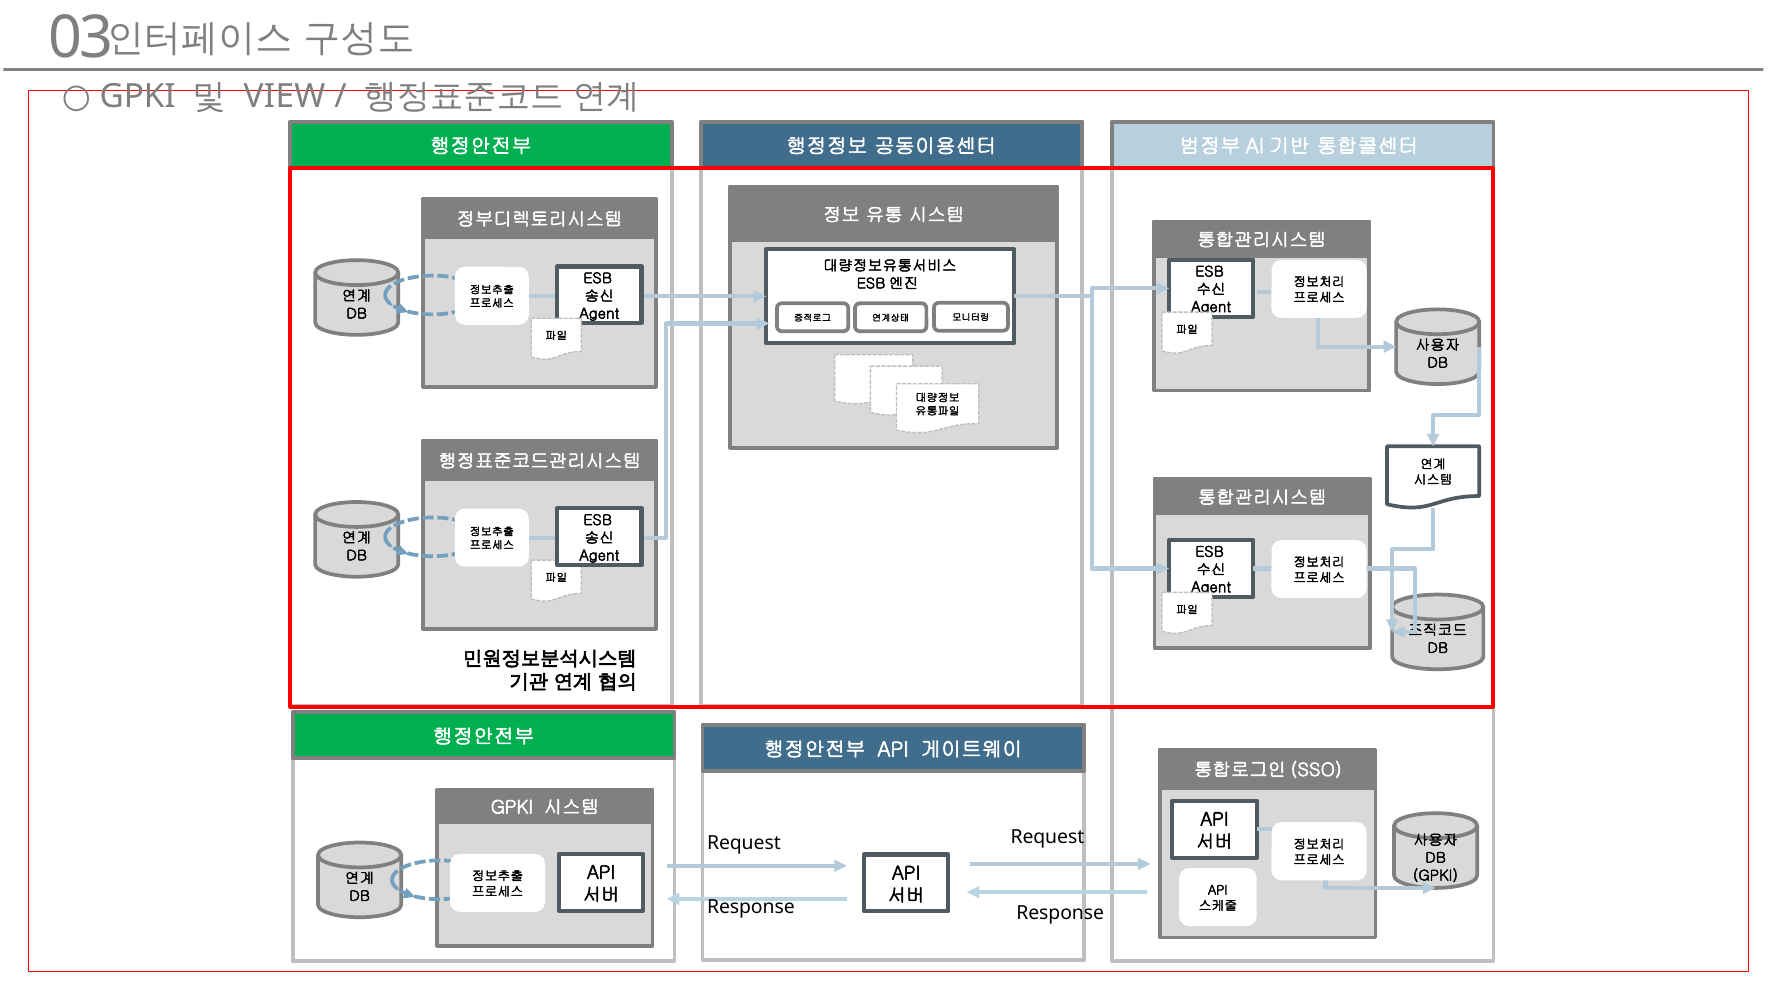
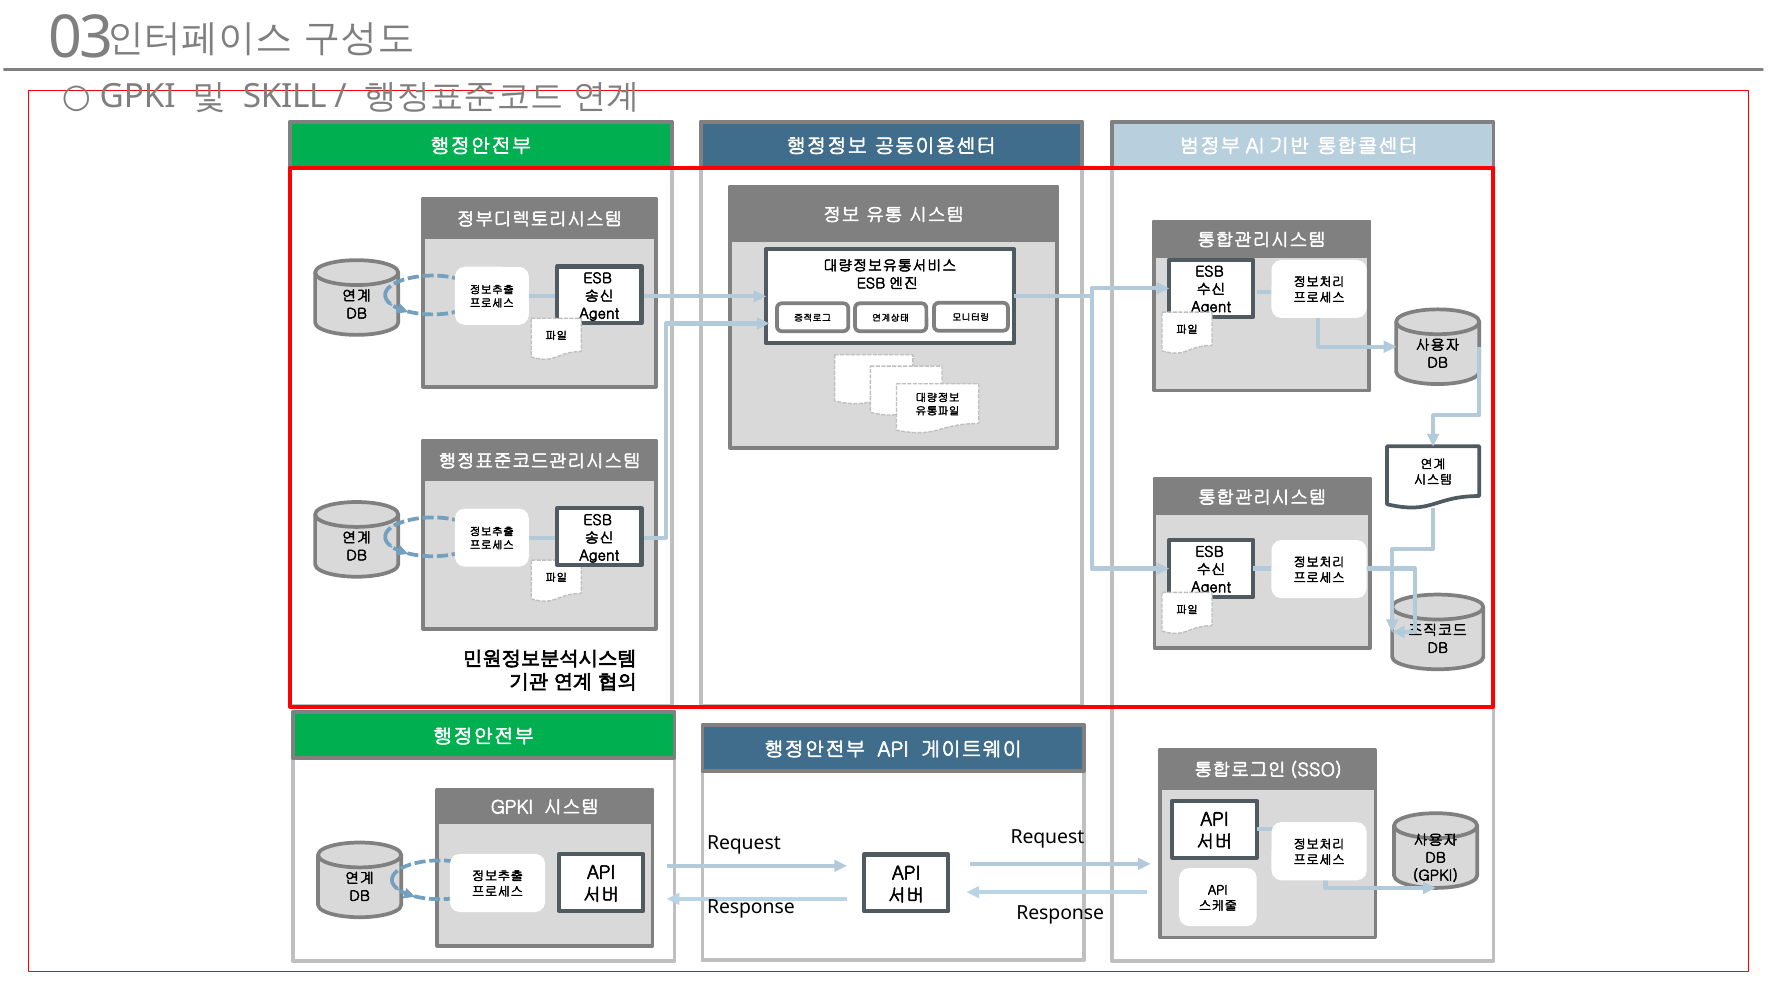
VIEW: VIEW -> SKILL
